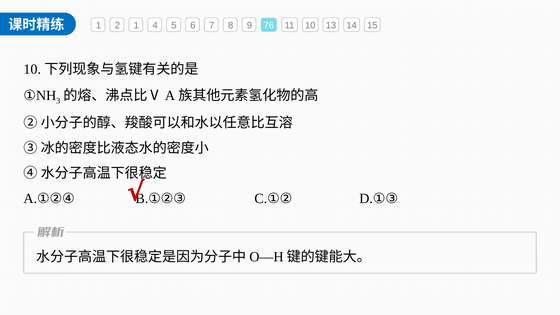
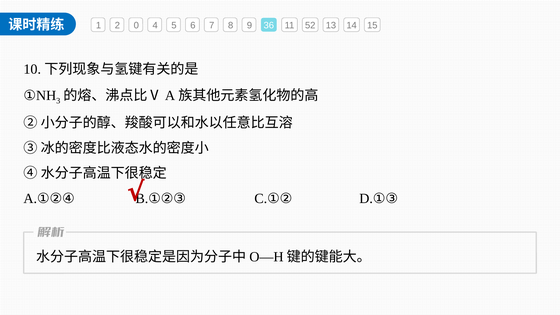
2 1: 1 -> 0
76: 76 -> 36
10: 10 -> 52
